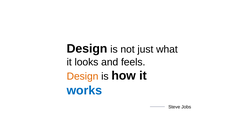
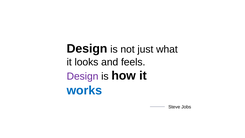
Design at (83, 76) colour: orange -> purple
